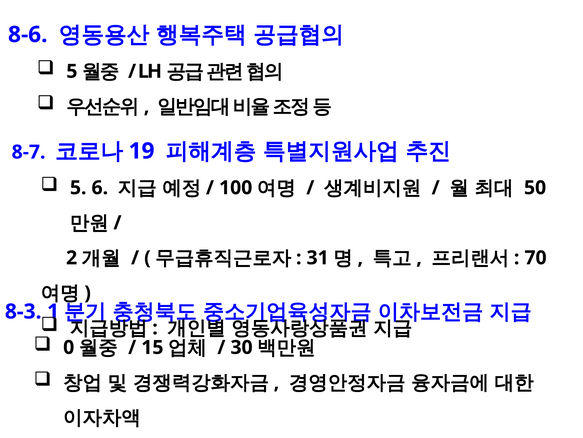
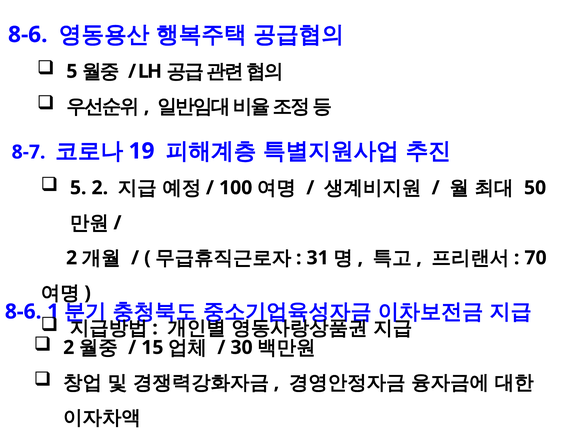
5 6: 6 -> 2
8-3 at (23, 311): 8-3 -> 8-6
0 at (69, 347): 0 -> 2
